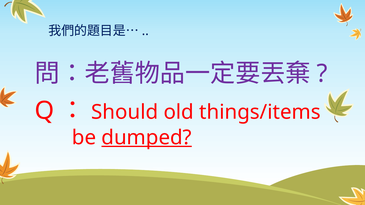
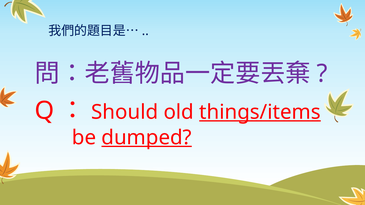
things/items underline: none -> present
